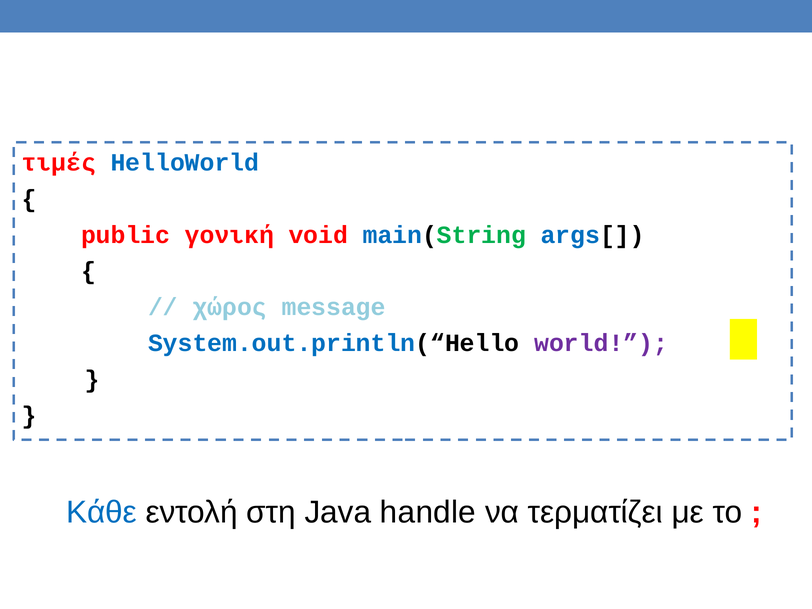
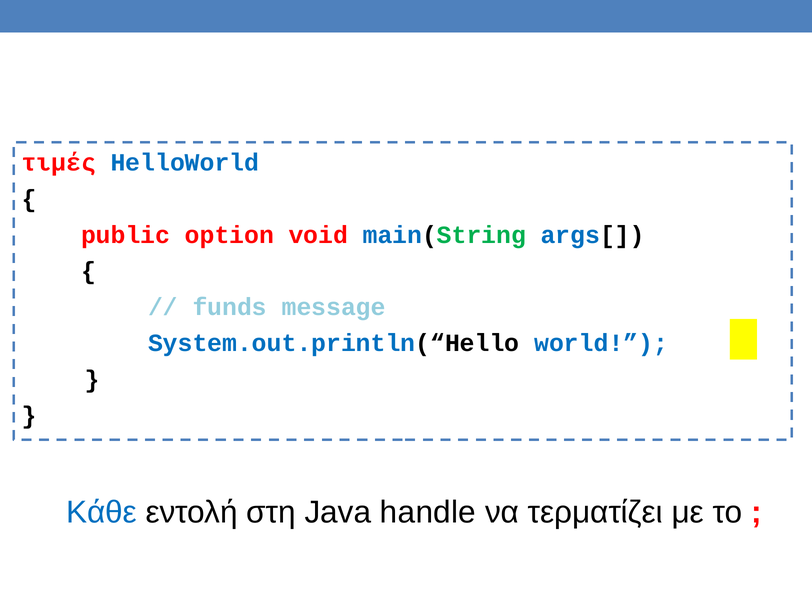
γονική: γονική -> option
χώρος: χώρος -> funds
world colour: purple -> blue
